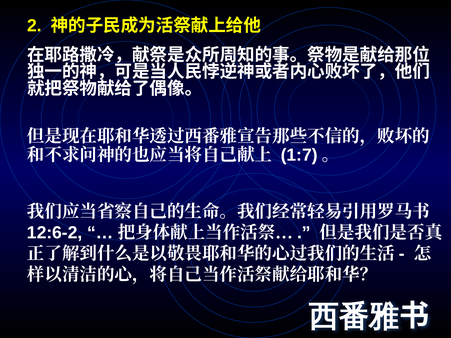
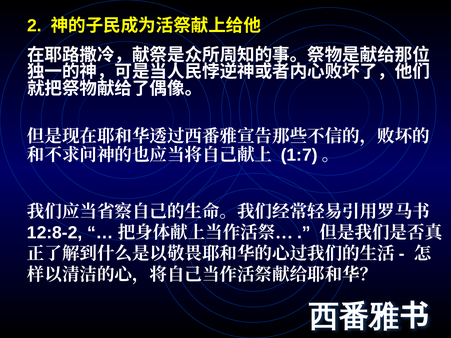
12:6-2: 12:6-2 -> 12:8-2
